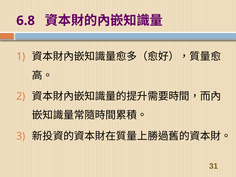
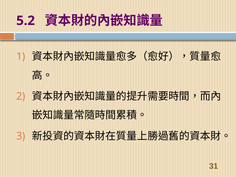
6.8: 6.8 -> 5.2
